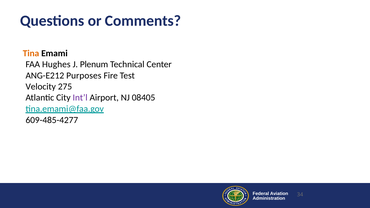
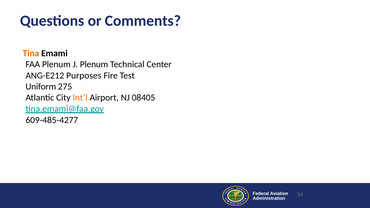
FAA Hughes: Hughes -> Plenum
Velocity: Velocity -> Uniform
Int’l colour: purple -> orange
